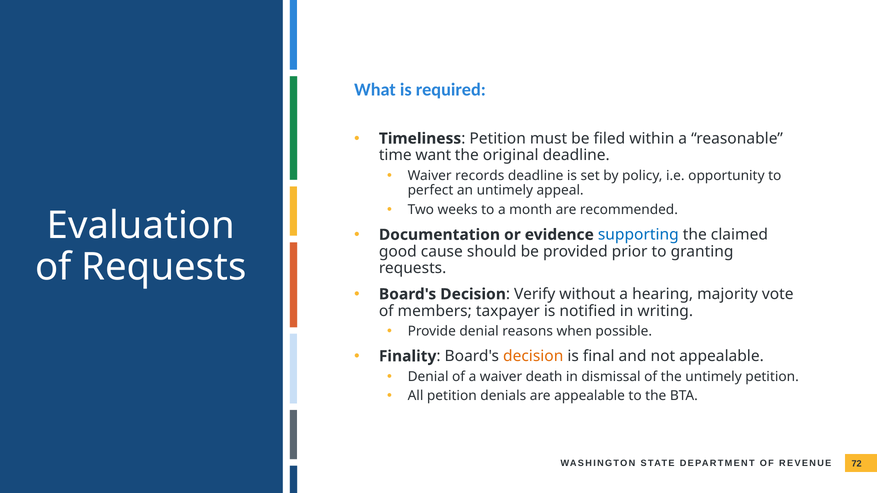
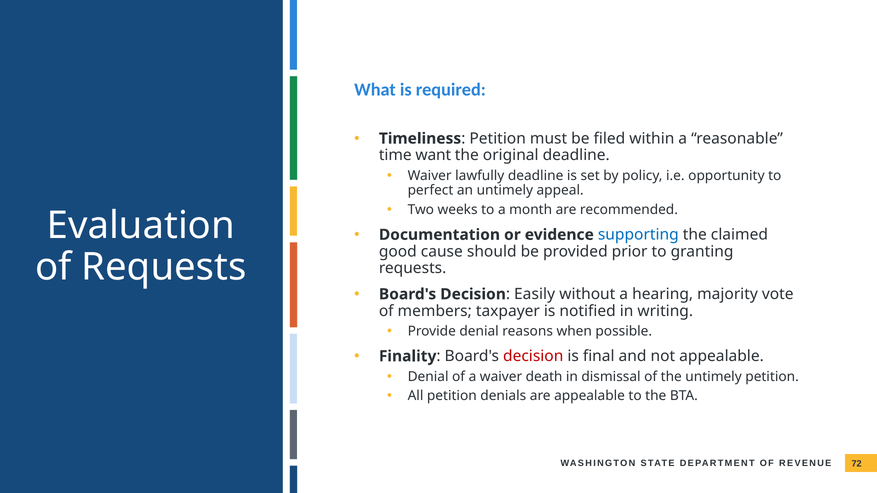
records: records -> lawfully
Verify: Verify -> Easily
decision at (533, 356) colour: orange -> red
